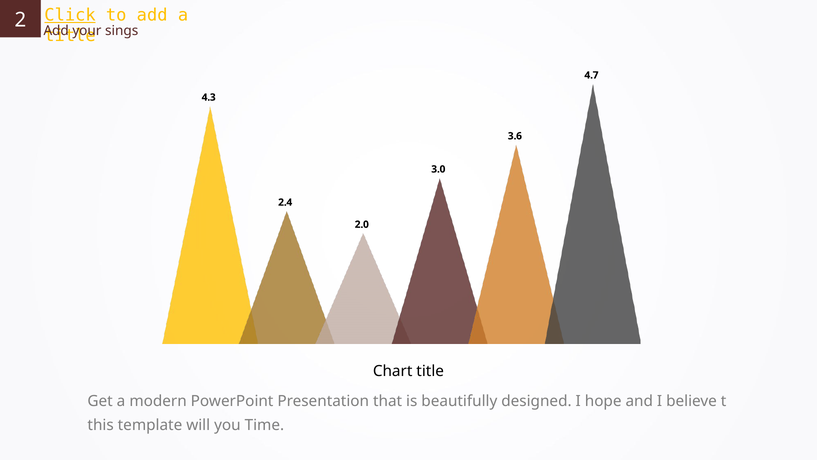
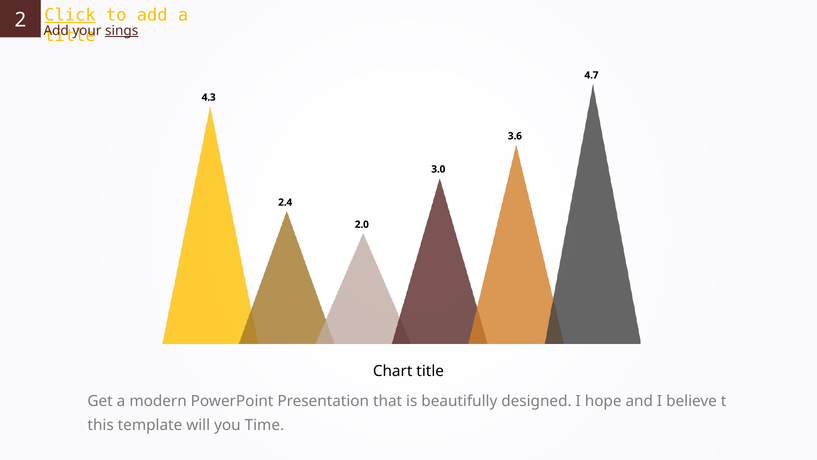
sings underline: none -> present
